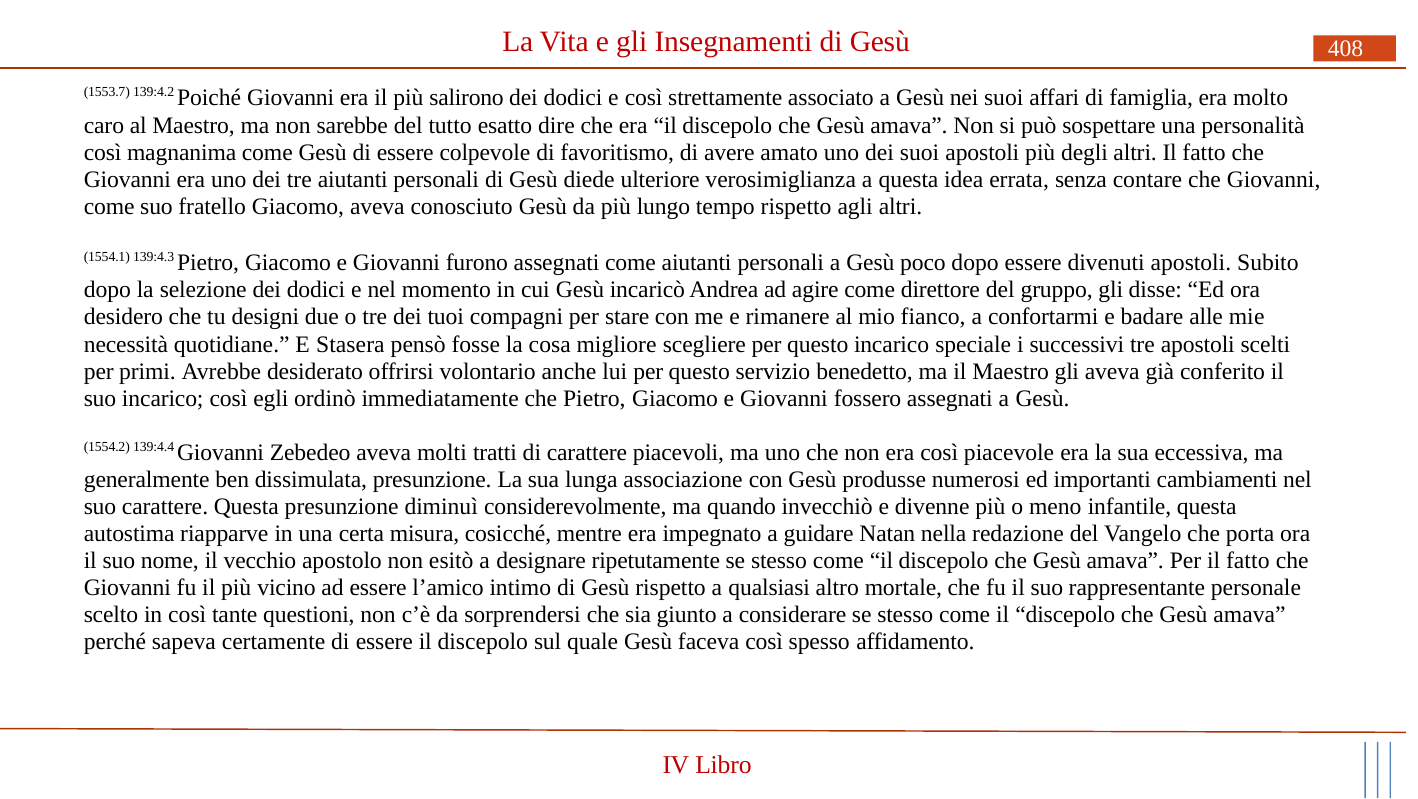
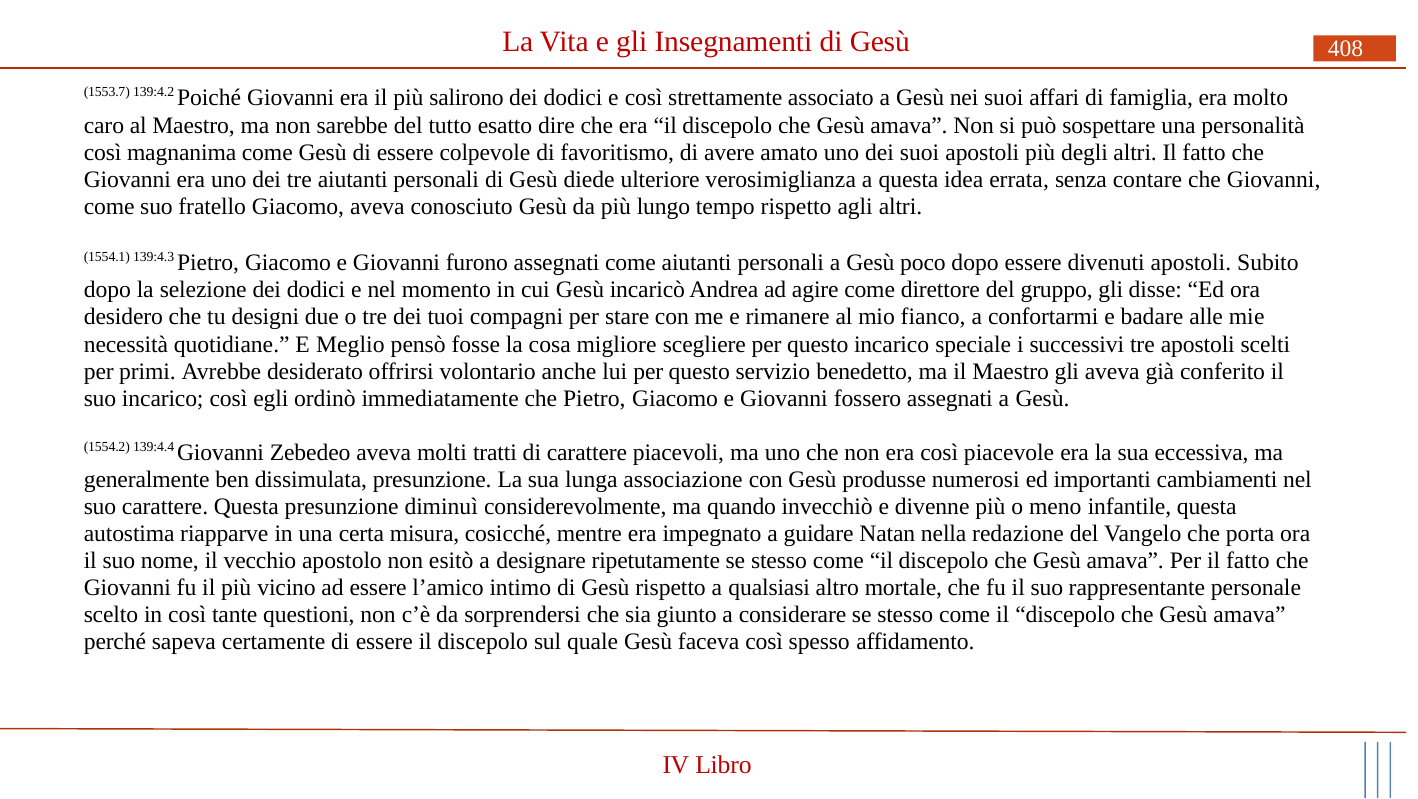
Stasera: Stasera -> Meglio
